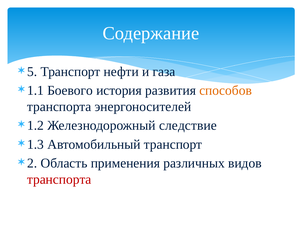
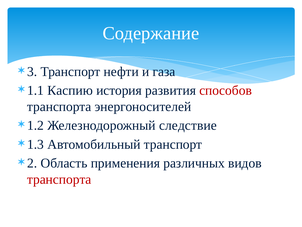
5: 5 -> 3
Боевого: Боевого -> Каспию
способов colour: orange -> red
